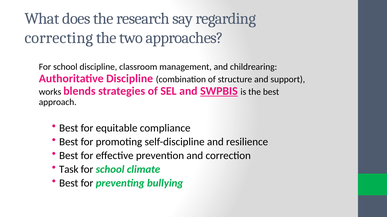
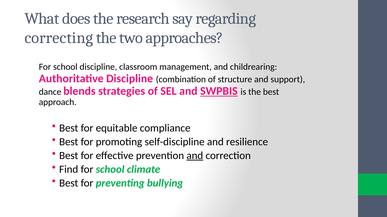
works: works -> dance
and at (195, 156) underline: none -> present
Task: Task -> Find
